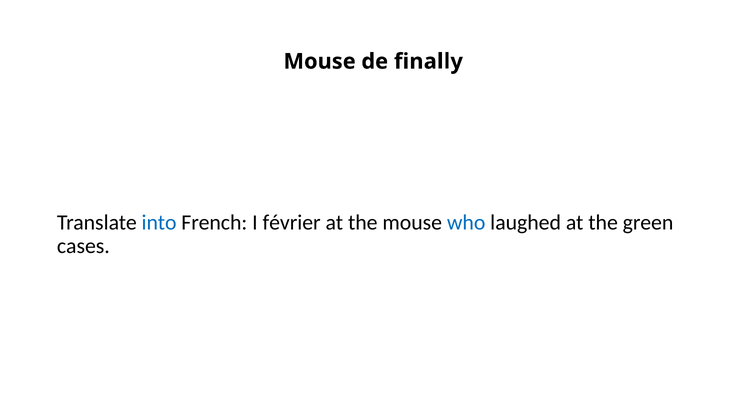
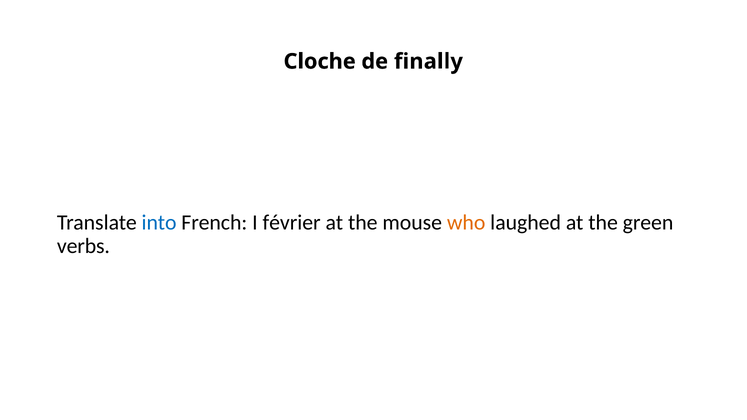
Mouse at (320, 62): Mouse -> Cloche
who colour: blue -> orange
cases: cases -> verbs
